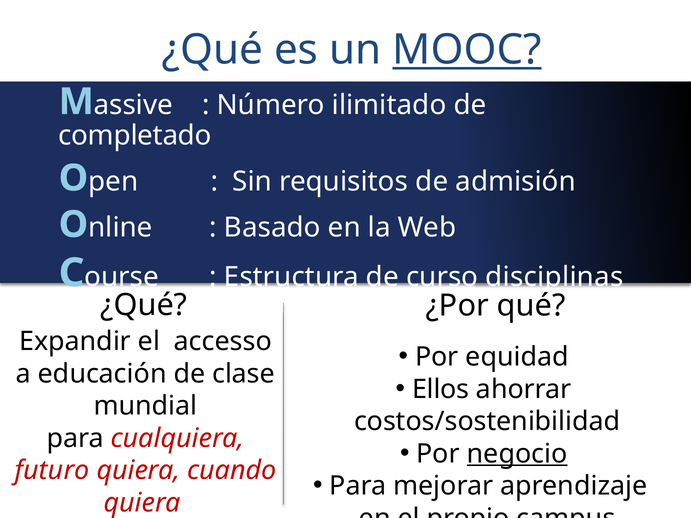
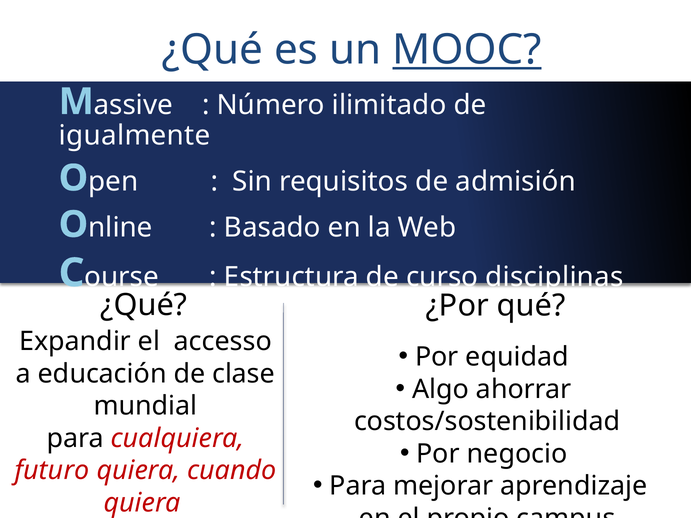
completado: completado -> igualmente
Ellos: Ellos -> Algo
negocio underline: present -> none
